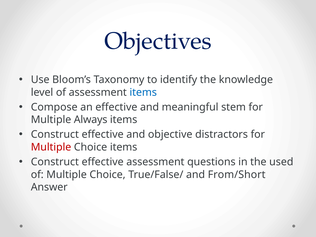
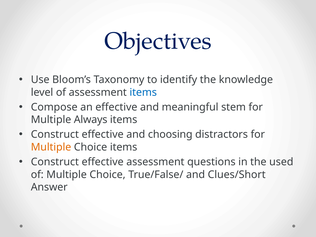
objective: objective -> choosing
Multiple at (51, 147) colour: red -> orange
From/Short: From/Short -> Clues/Short
